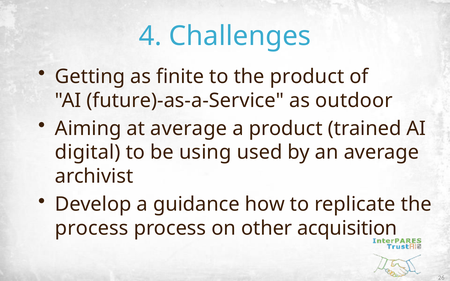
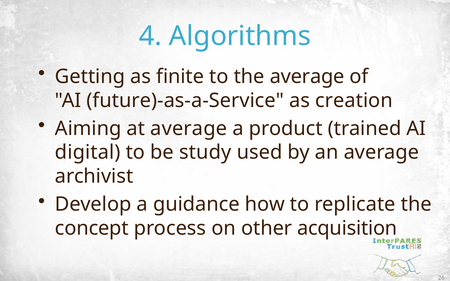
Challenges: Challenges -> Algorithms
the product: product -> average
outdoor: outdoor -> creation
using: using -> study
process at (92, 229): process -> concept
